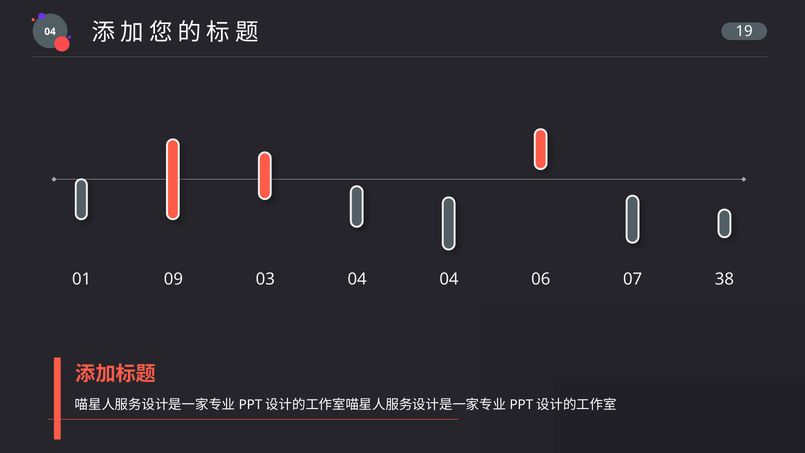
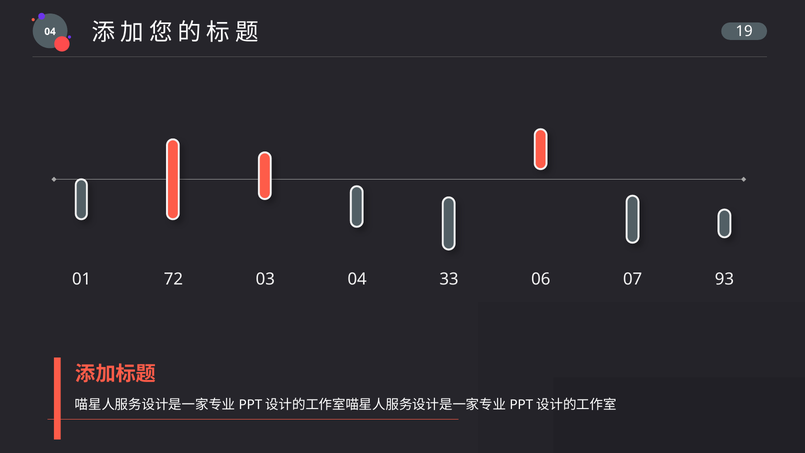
09: 09 -> 72
04 04: 04 -> 33
38: 38 -> 93
